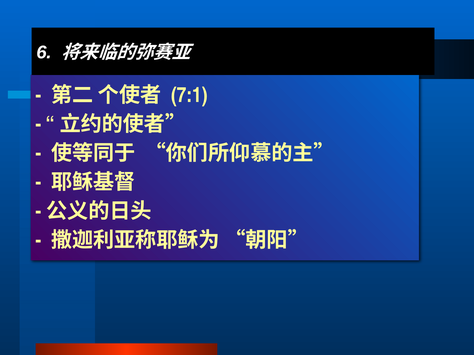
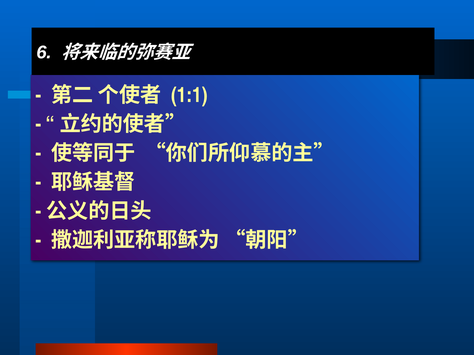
7:1: 7:1 -> 1:1
